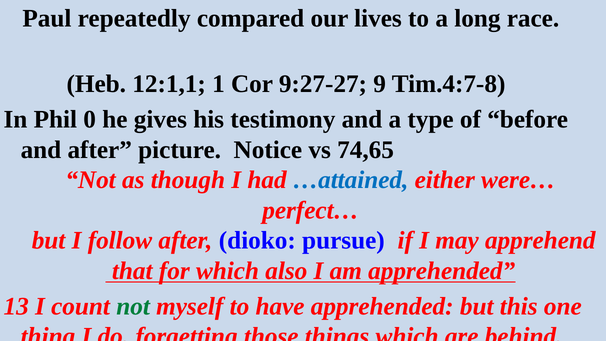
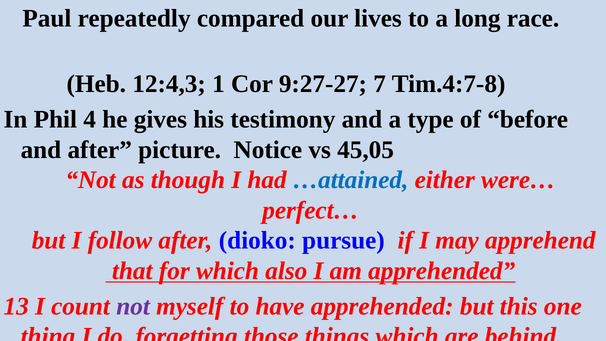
12:1,1: 12:1,1 -> 12:4,3
9: 9 -> 7
0: 0 -> 4
74,65: 74,65 -> 45,05
not at (133, 306) colour: green -> purple
